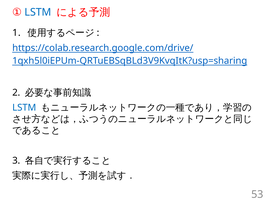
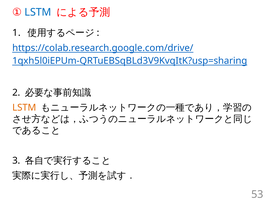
LSTM at (24, 108) colour: blue -> orange
